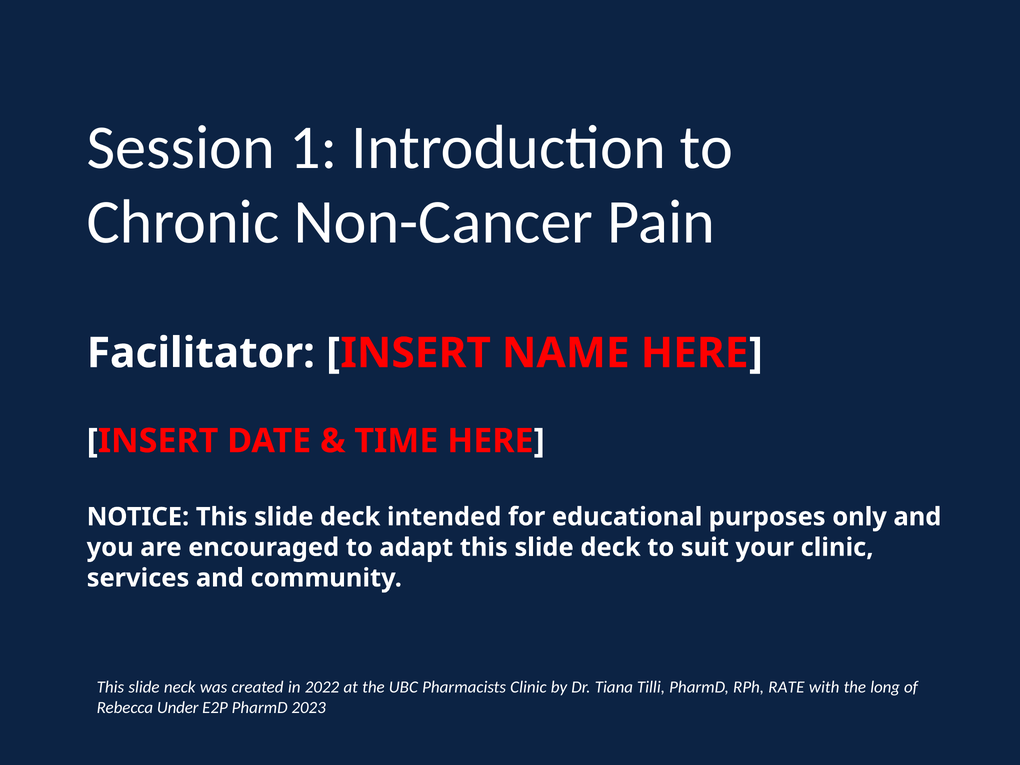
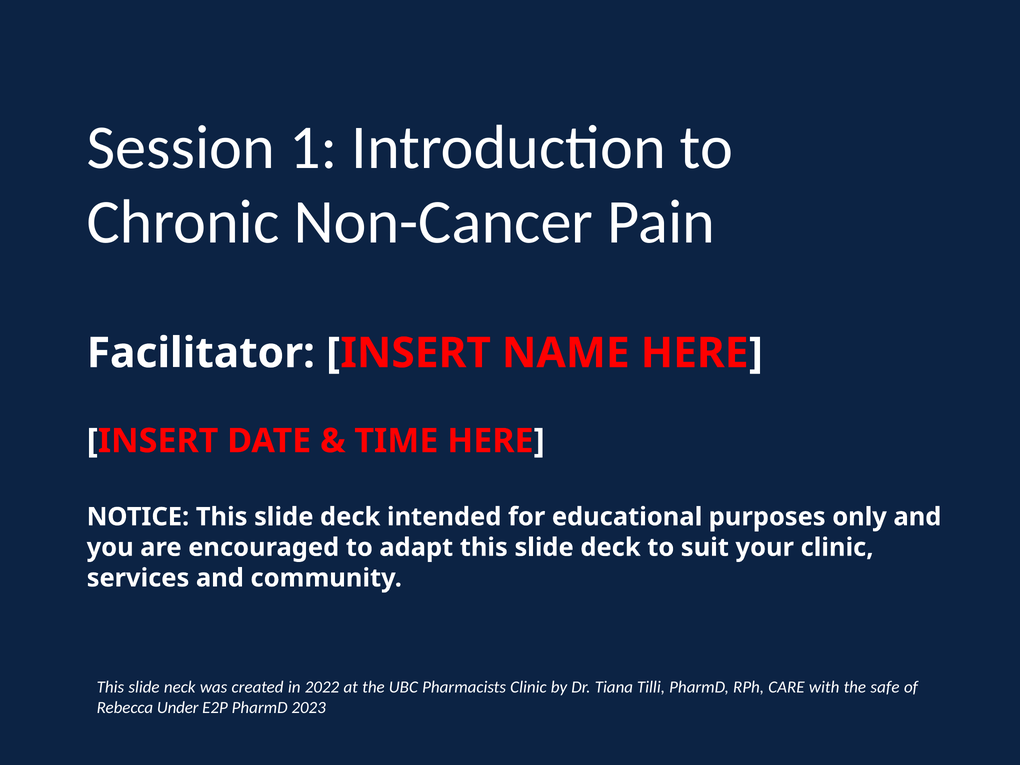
RATE: RATE -> CARE
long: long -> safe
